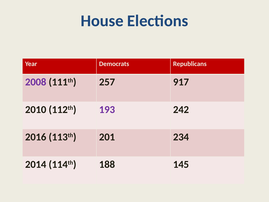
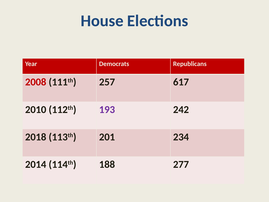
2008 colour: purple -> red
917: 917 -> 617
2016: 2016 -> 2018
145: 145 -> 277
